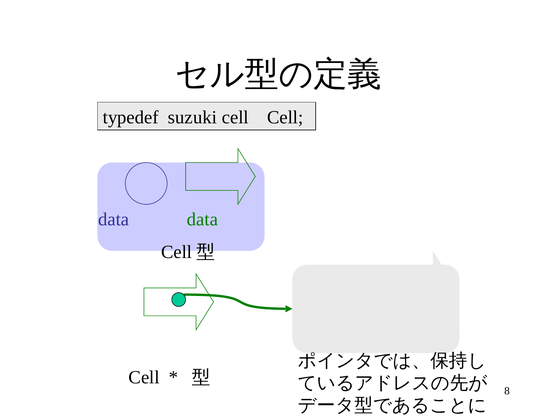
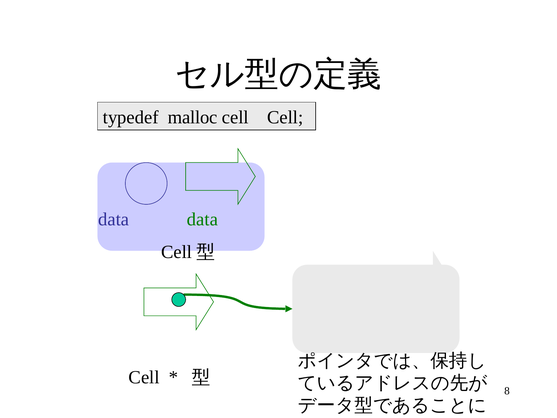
suzuki: suzuki -> malloc
